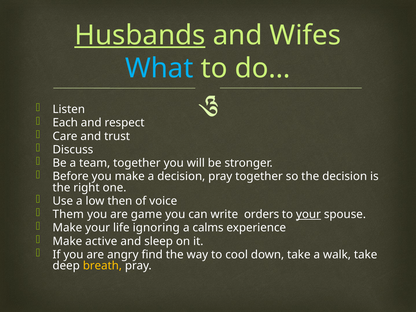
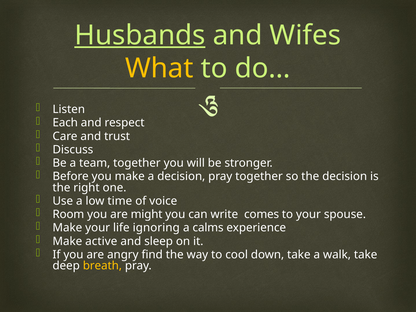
What colour: light blue -> yellow
then: then -> time
Them: Them -> Room
game: game -> might
orders: orders -> comes
your at (308, 214) underline: present -> none
